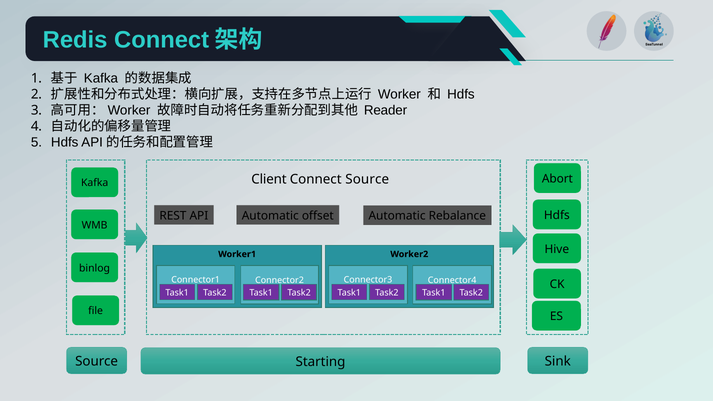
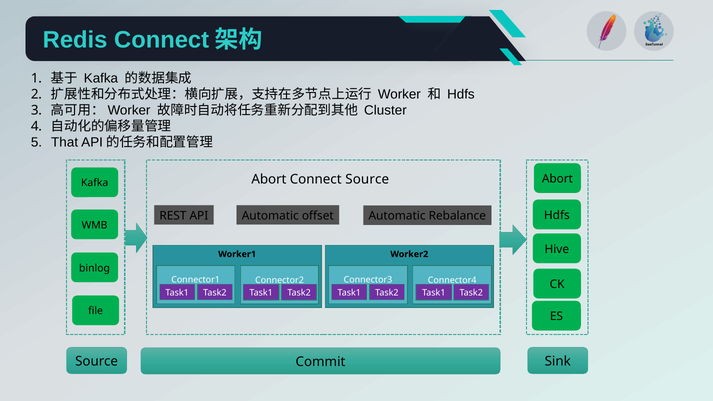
Reader: Reader -> Cluster
Hdfs at (65, 143): Hdfs -> That
Client at (269, 180): Client -> Abort
Starting: Starting -> Commit
